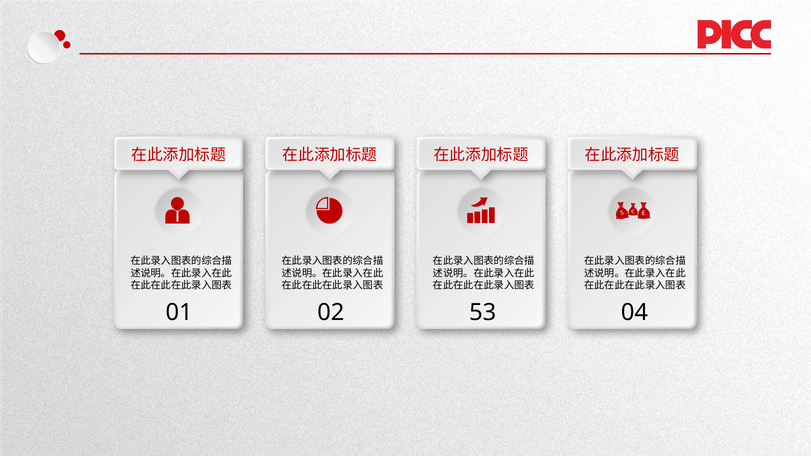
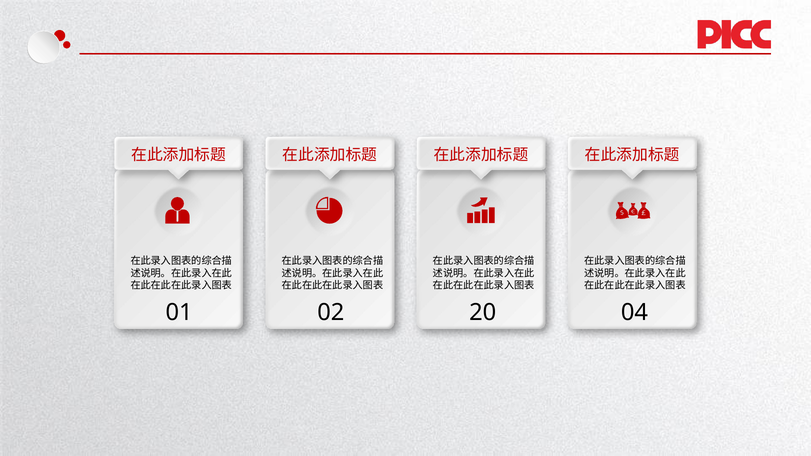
53: 53 -> 20
